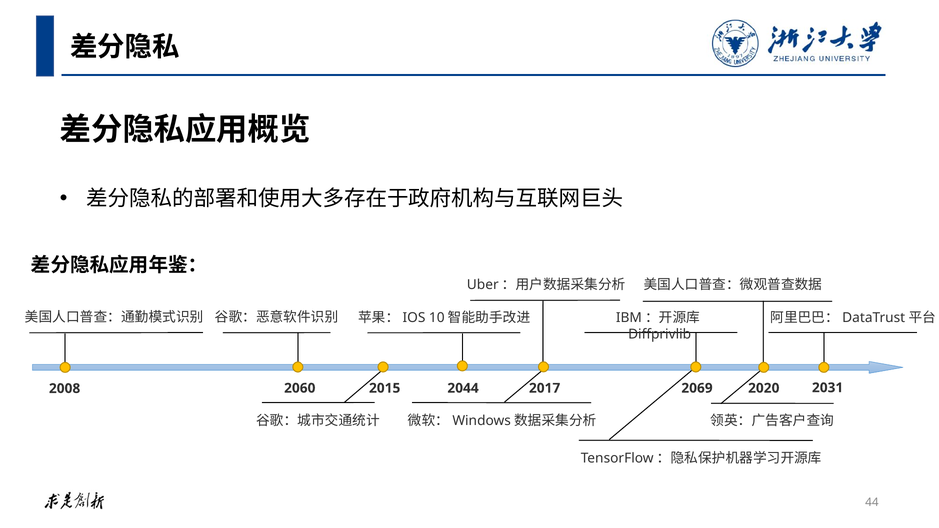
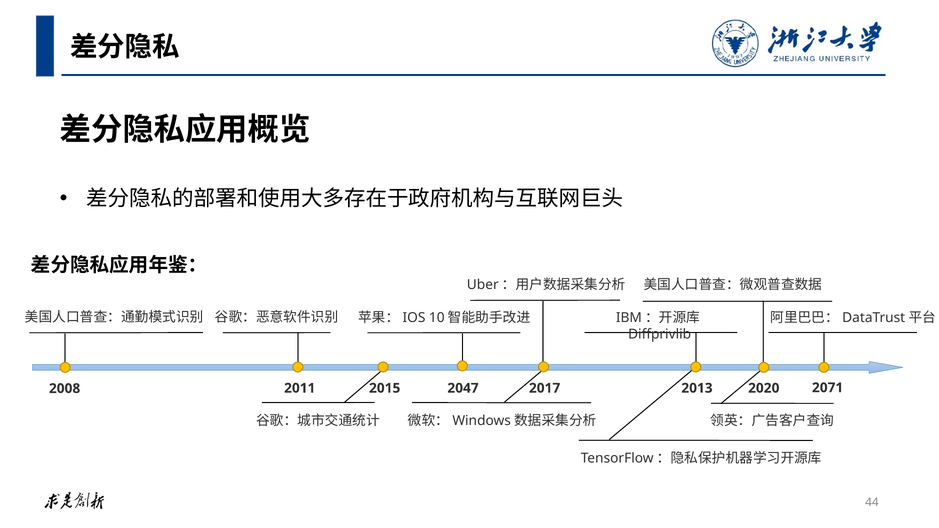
2031: 2031 -> 2071
2060: 2060 -> 2011
2044: 2044 -> 2047
2069: 2069 -> 2013
